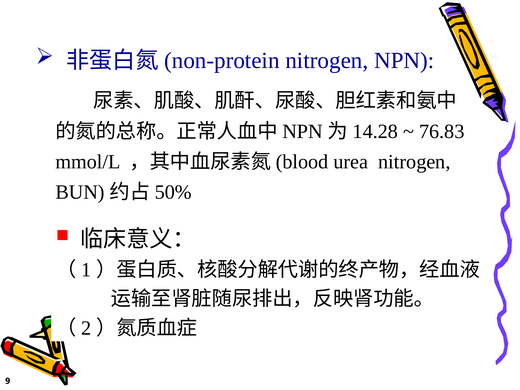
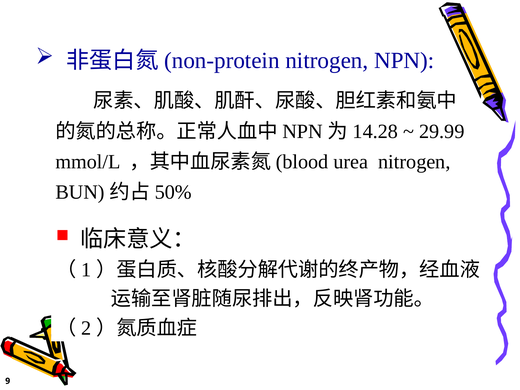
76.83: 76.83 -> 29.99
